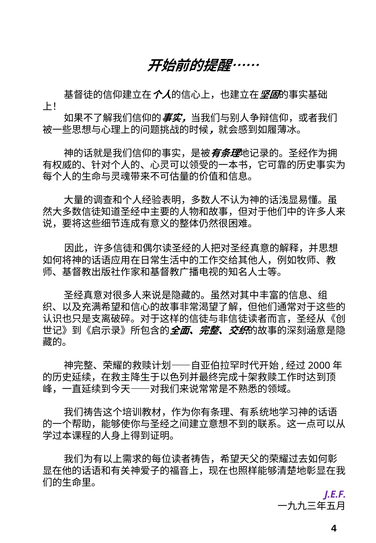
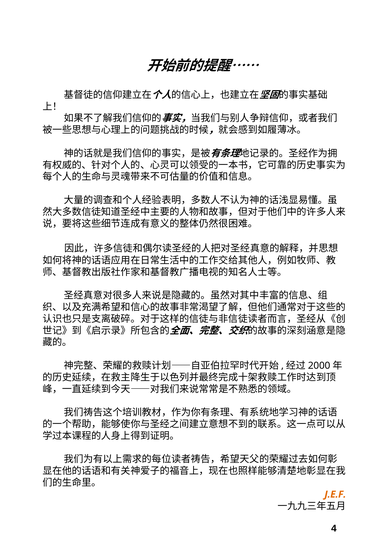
J.E.F colour: purple -> orange
